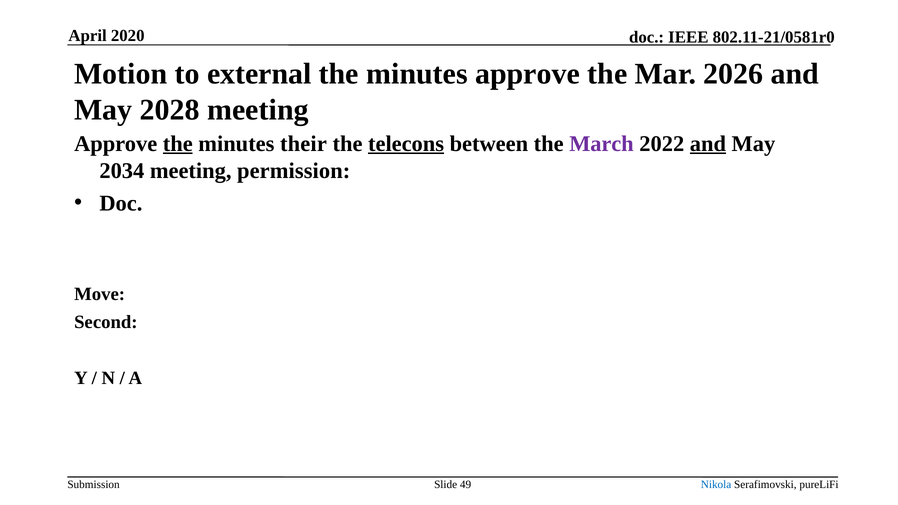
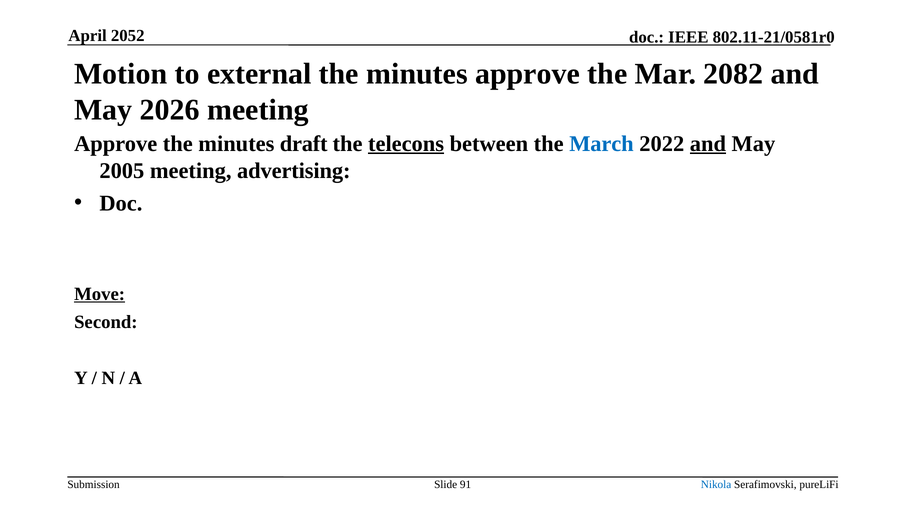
2020: 2020 -> 2052
2026: 2026 -> 2082
2028: 2028 -> 2026
the at (178, 144) underline: present -> none
their: their -> draft
March colour: purple -> blue
2034: 2034 -> 2005
permission: permission -> advertising
Move underline: none -> present
49: 49 -> 91
